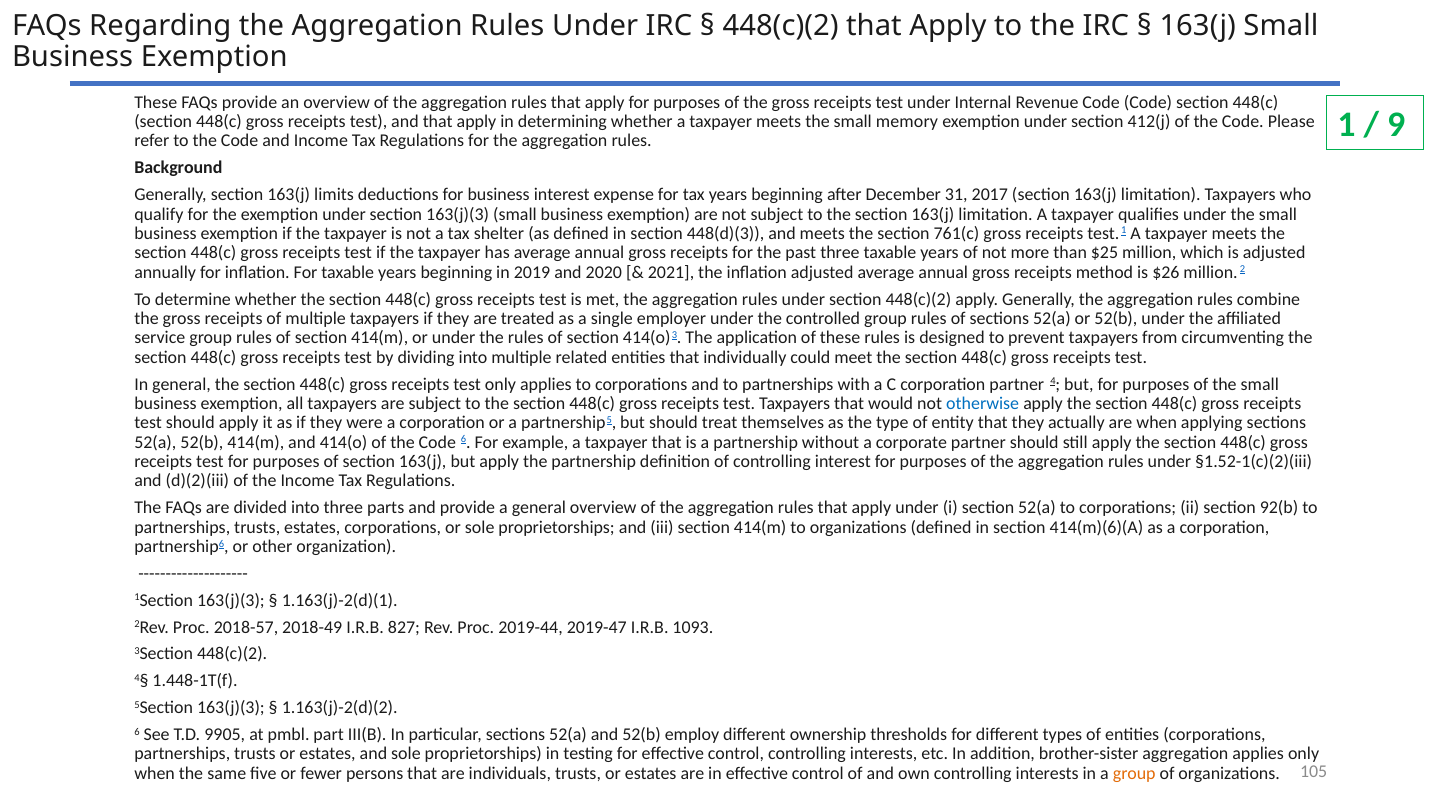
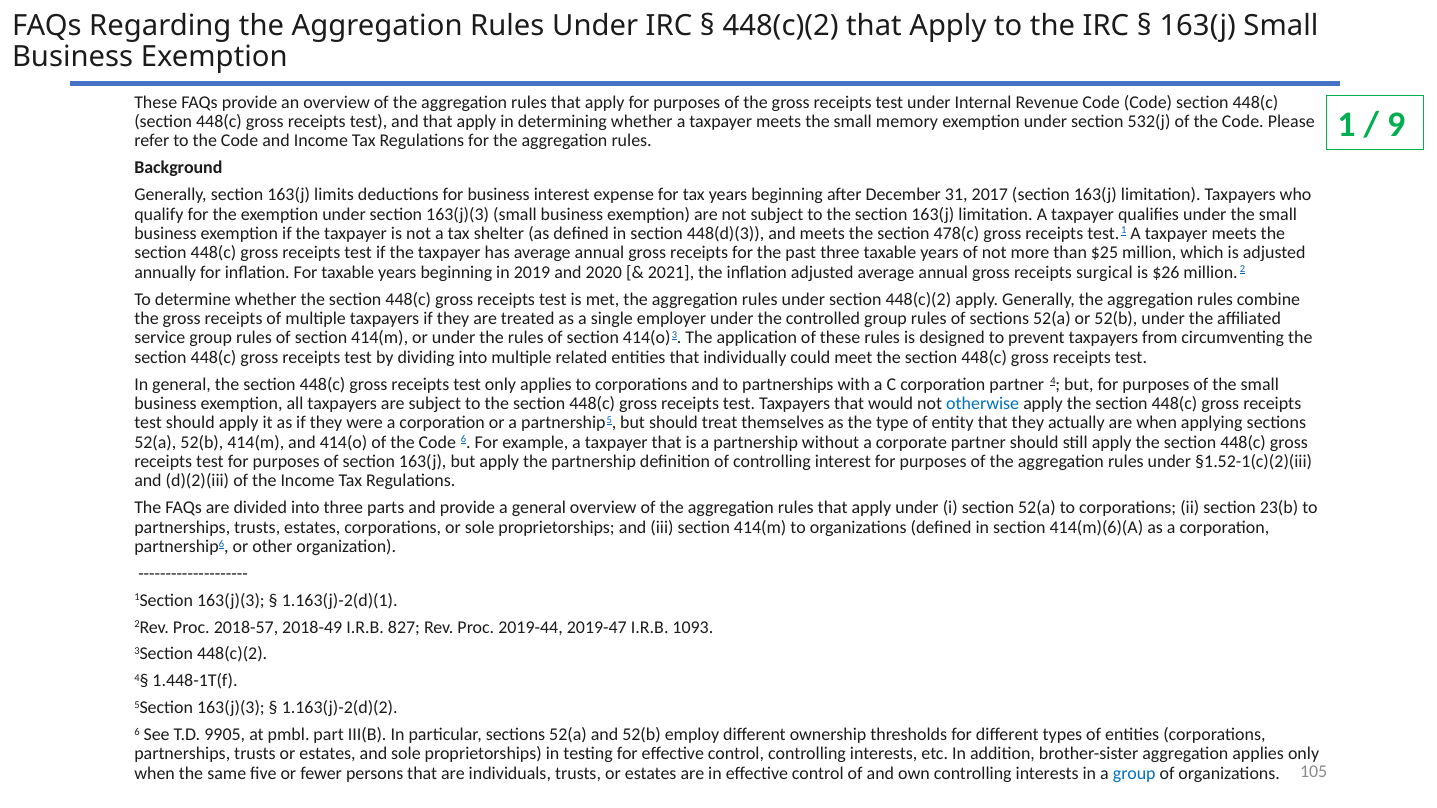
412(j: 412(j -> 532(j
761(c: 761(c -> 478(c
method: method -> surgical
92(b: 92(b -> 23(b
group at (1134, 774) colour: orange -> blue
